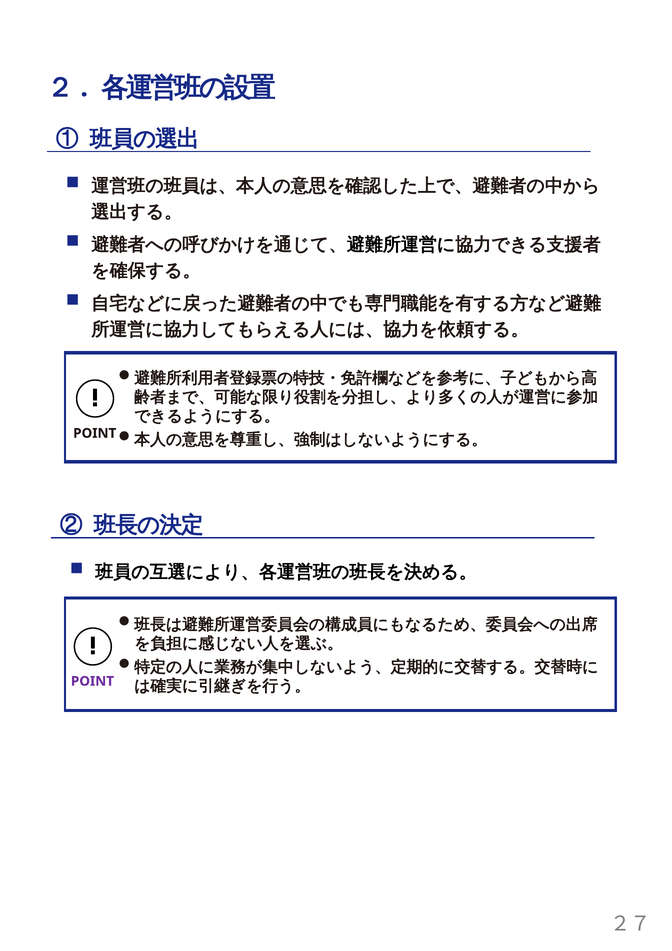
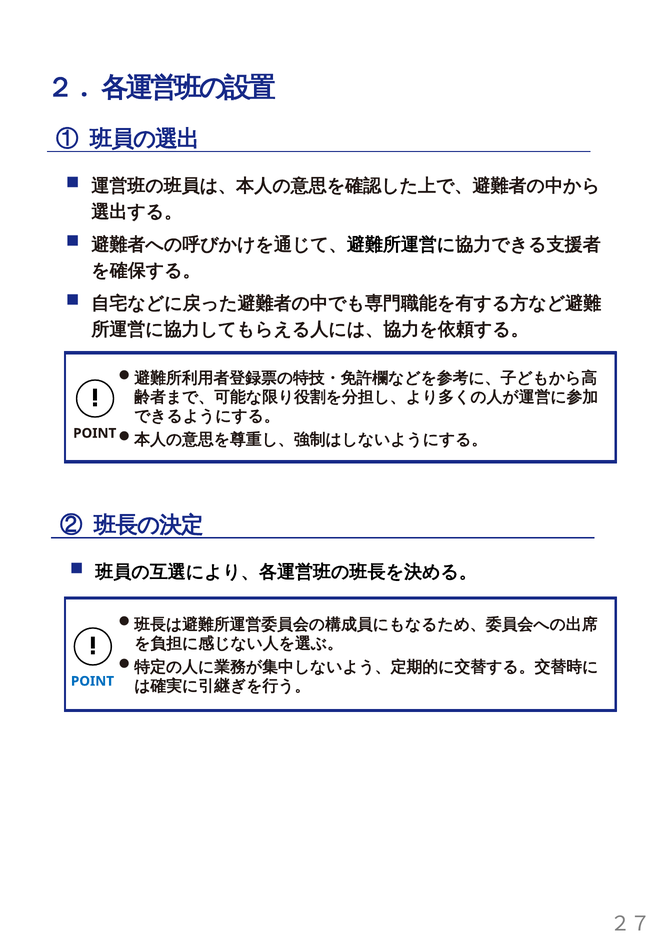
POINT at (92, 681) colour: purple -> blue
